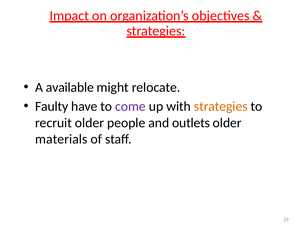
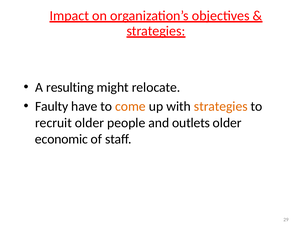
available: available -> resulting
come colour: purple -> orange
materials: materials -> economic
